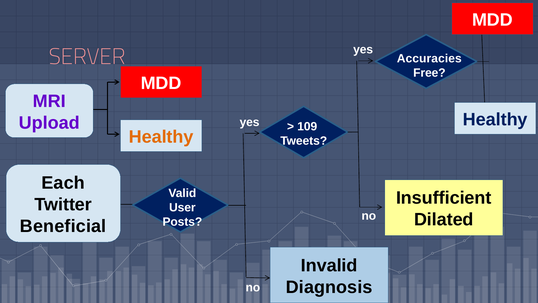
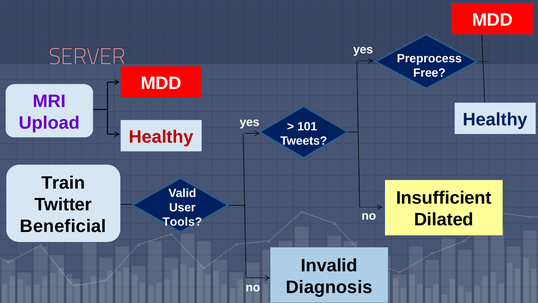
Accuracies: Accuracies -> Preprocess
109: 109 -> 101
Healthy at (161, 137) colour: orange -> red
Each: Each -> Train
Posts: Posts -> Tools
